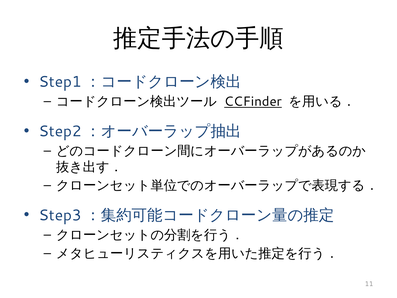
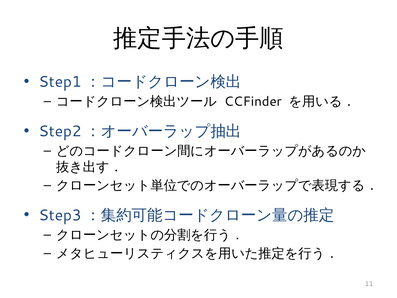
CCFinder underline: present -> none
